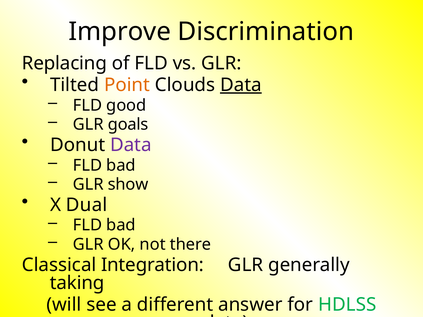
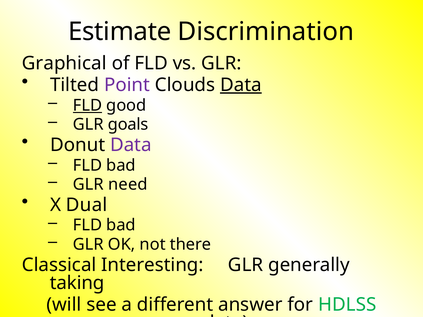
Improve: Improve -> Estimate
Replacing: Replacing -> Graphical
Point colour: orange -> purple
FLD at (88, 105) underline: none -> present
show: show -> need
Integration: Integration -> Interesting
